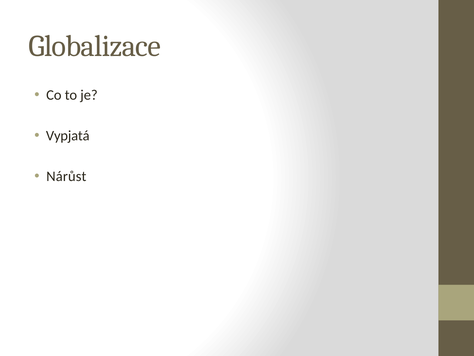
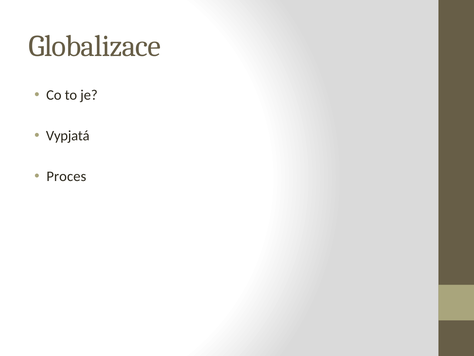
Nárůst: Nárůst -> Proces
